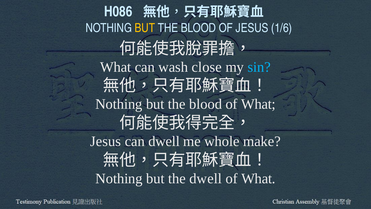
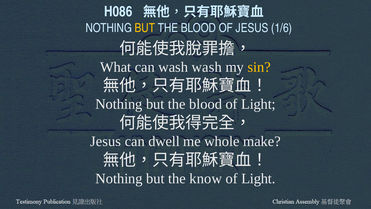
wash close: close -> wash
sin colour: light blue -> yellow
blood of What: What -> Light
the dwell: dwell -> know
What at (258, 178): What -> Light
